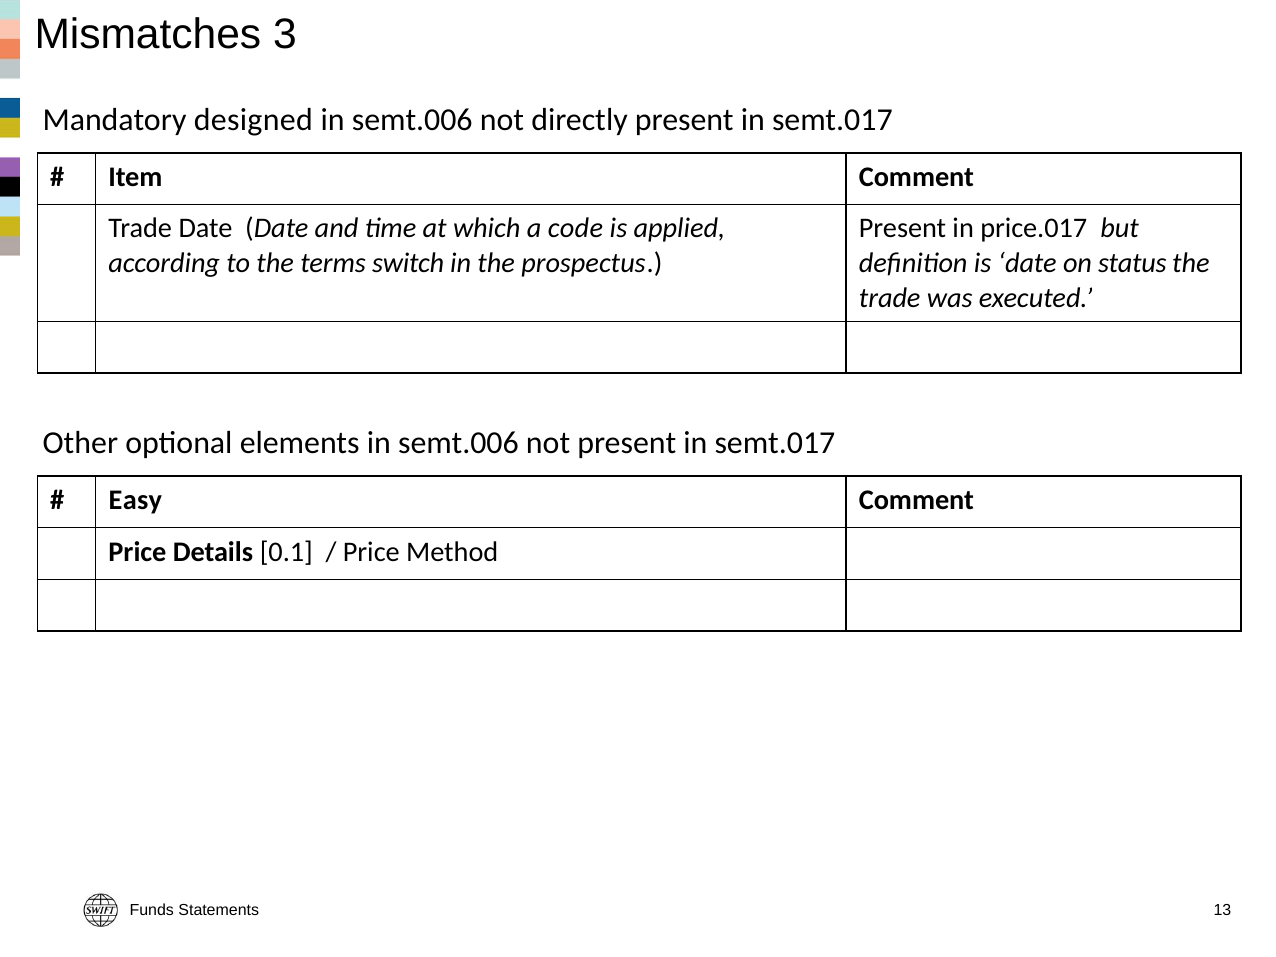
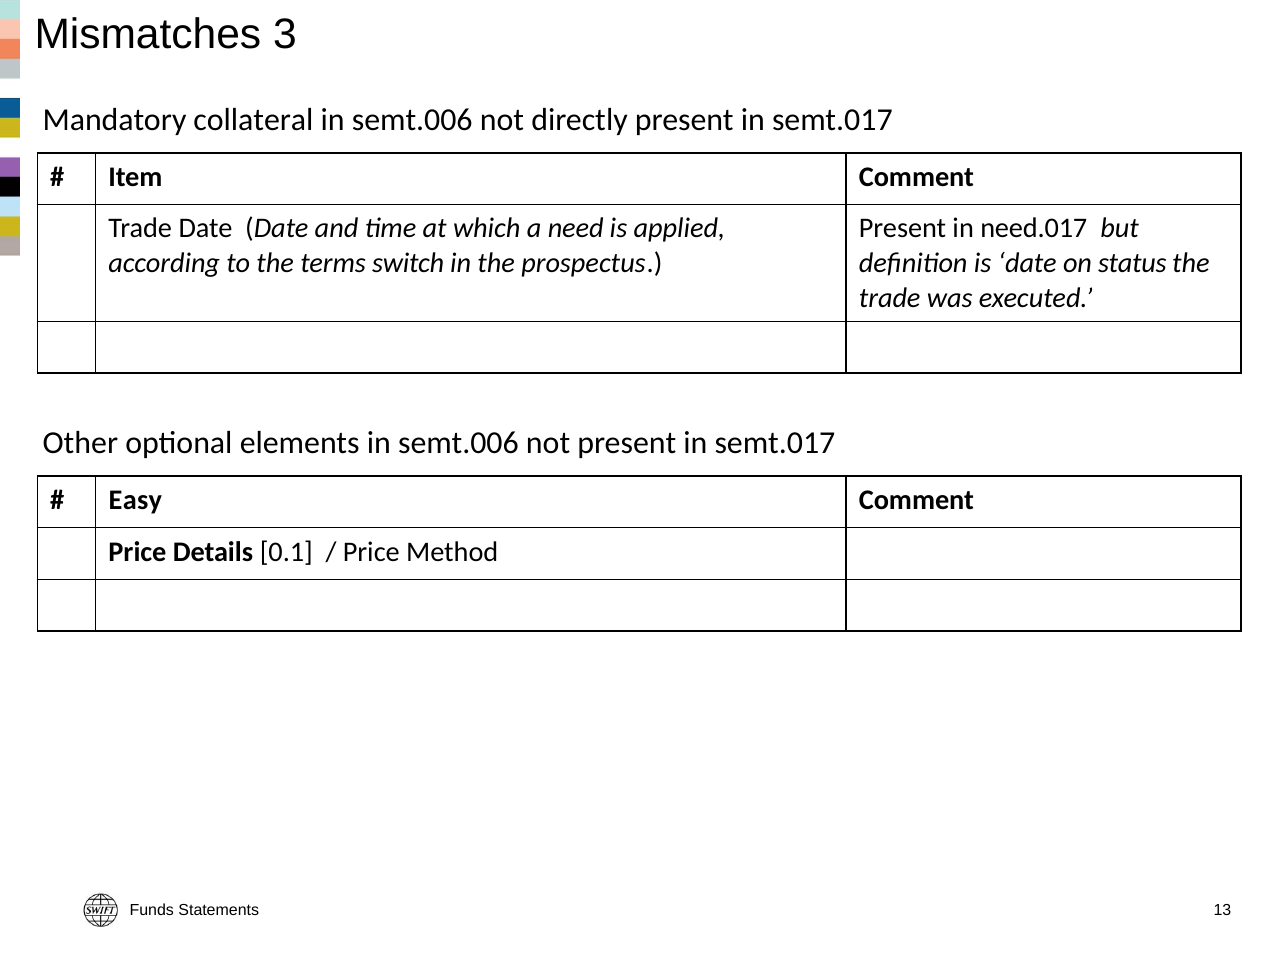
designed: designed -> collateral
code: code -> need
price.017: price.017 -> need.017
